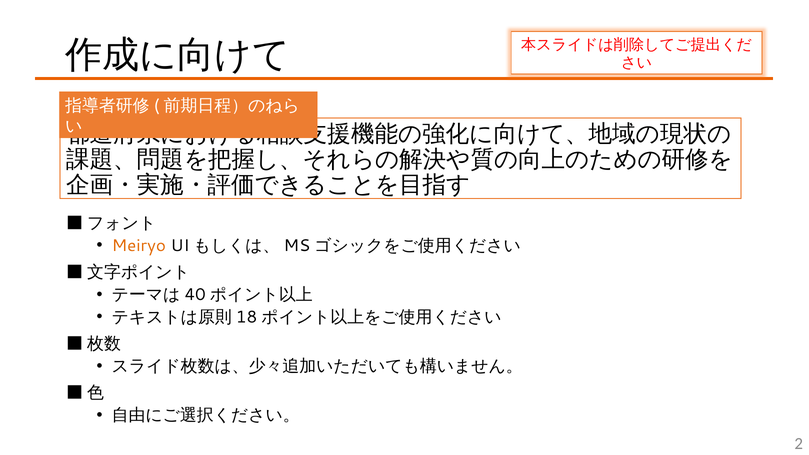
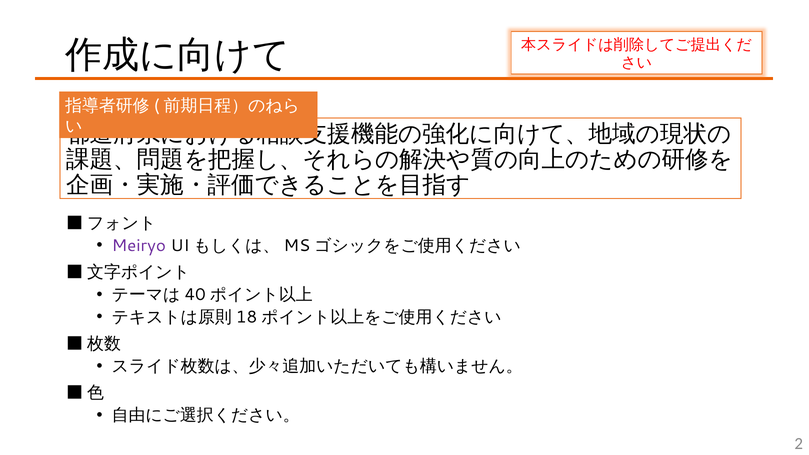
Meiryo colour: orange -> purple
